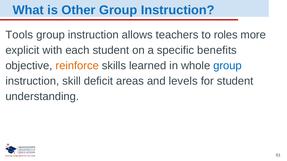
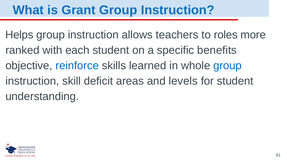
Other: Other -> Grant
Tools: Tools -> Helps
explicit: explicit -> ranked
reinforce colour: orange -> blue
